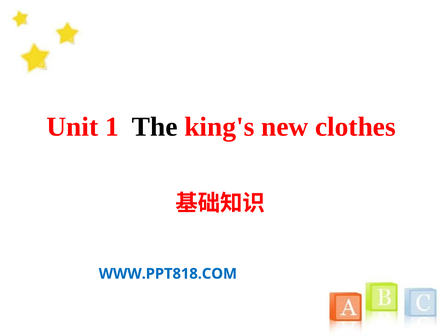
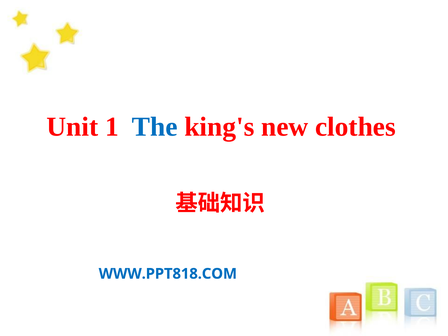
The colour: black -> blue
